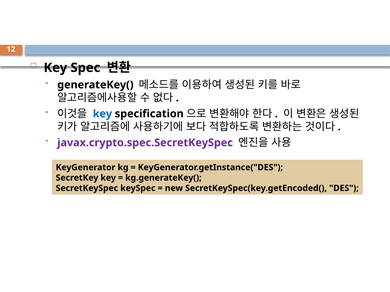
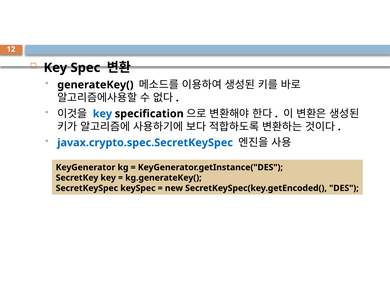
javax.crypto.spec.SecretKeySpec colour: purple -> blue
